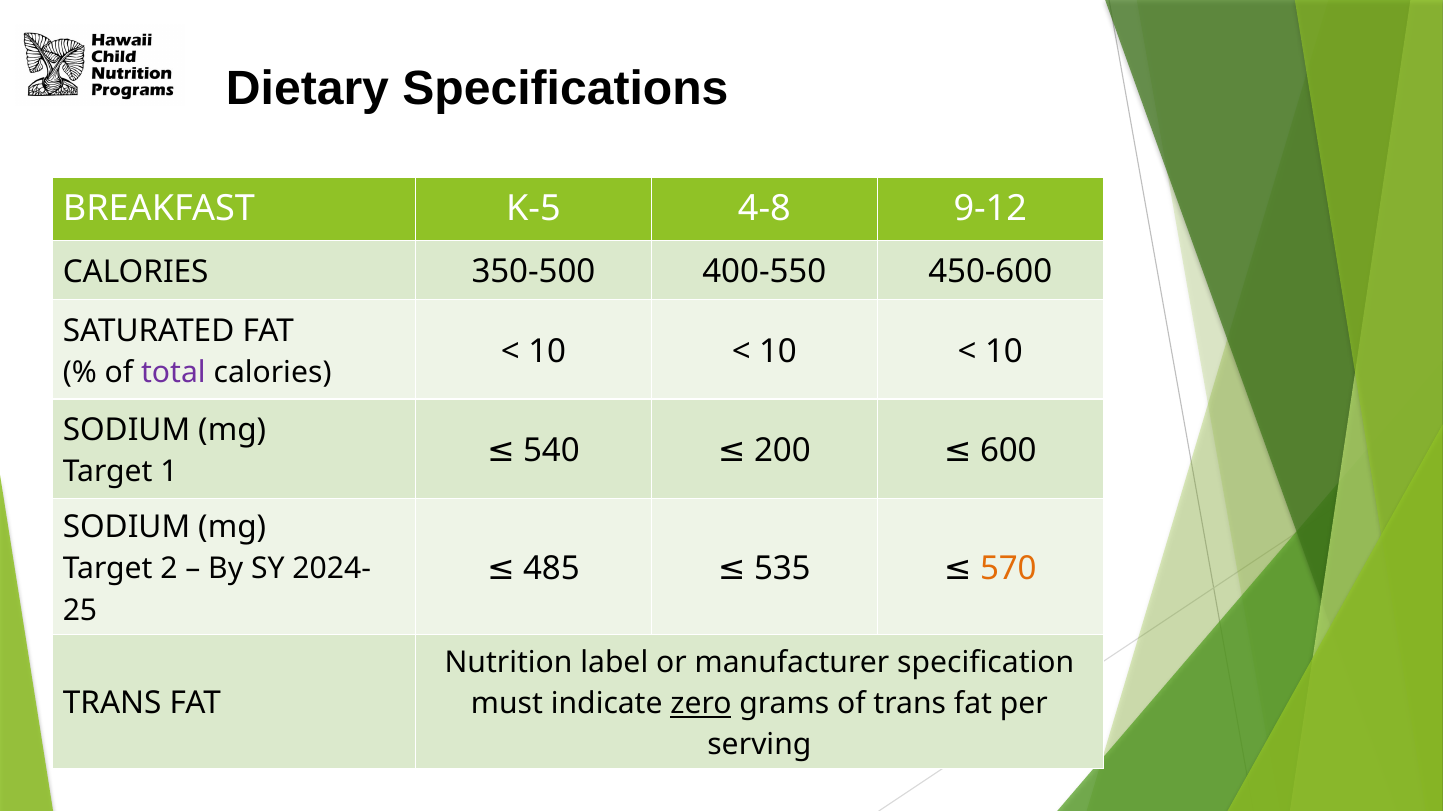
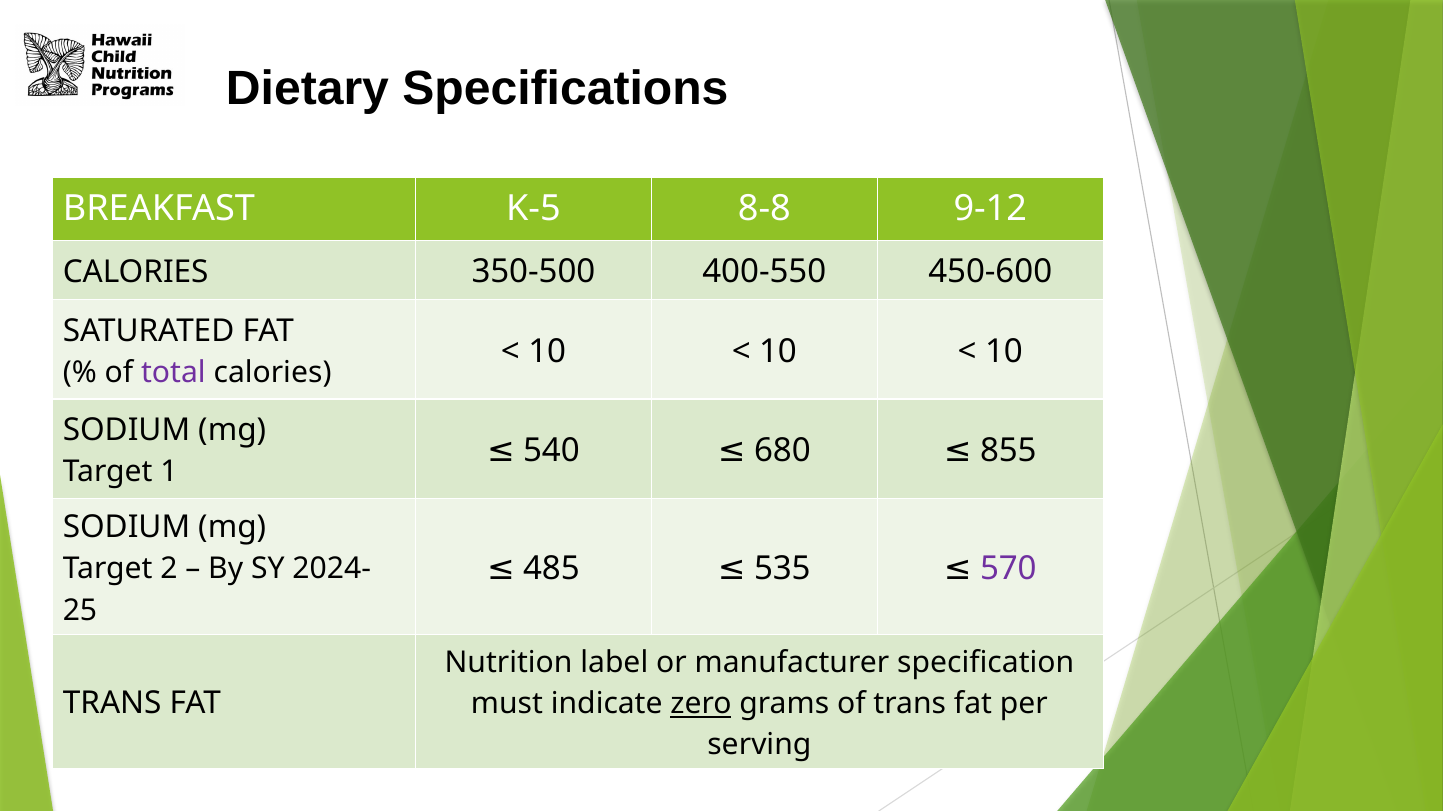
4-8: 4-8 -> 8-8
200: 200 -> 680
600: 600 -> 855
570 colour: orange -> purple
